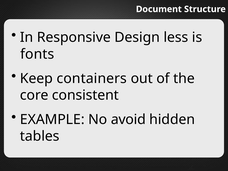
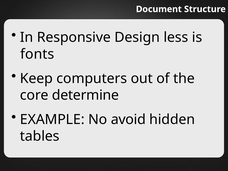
containers: containers -> computers
consistent: consistent -> determine
